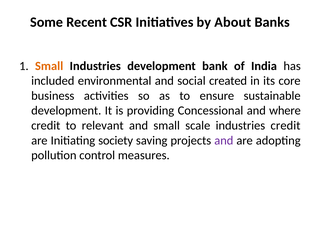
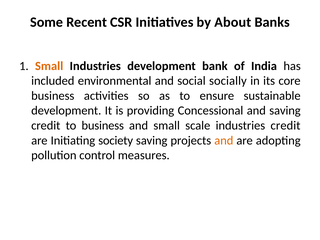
created: created -> socially
and where: where -> saving
to relevant: relevant -> business
and at (224, 140) colour: purple -> orange
